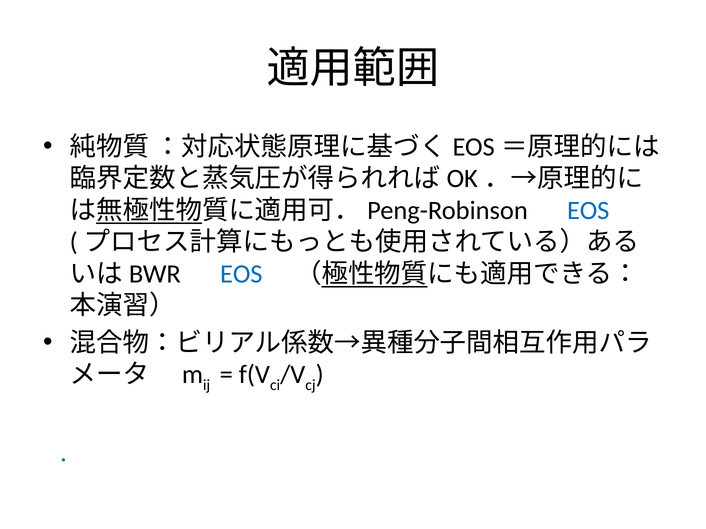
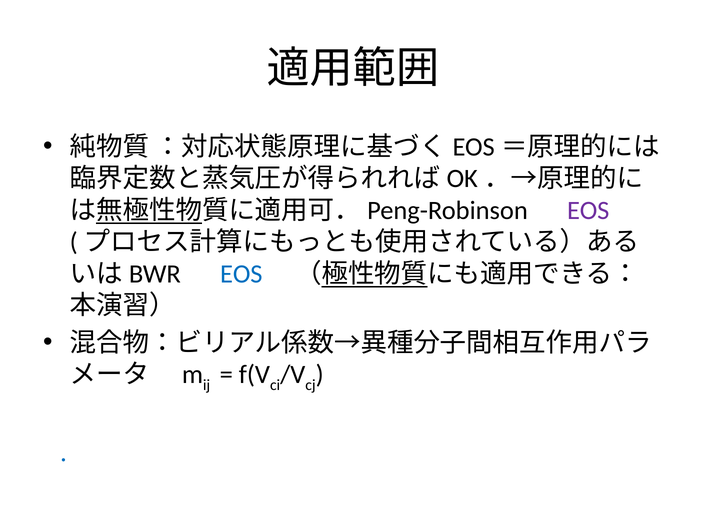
EOS at (588, 211) colour: blue -> purple
